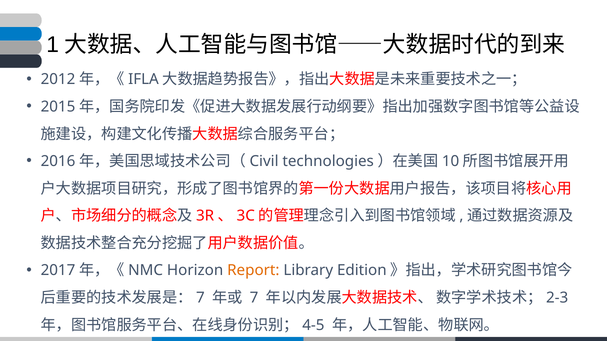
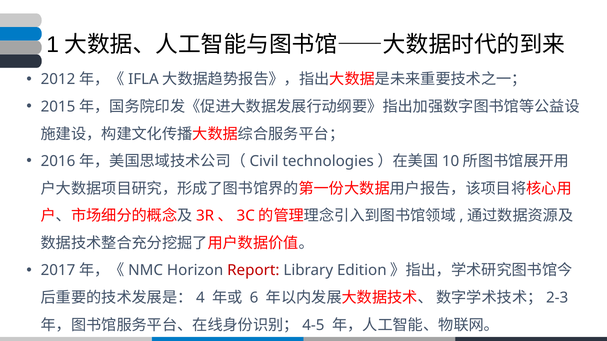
Report colour: orange -> red
7 at (200, 298): 7 -> 4
7 at (254, 298): 7 -> 6
